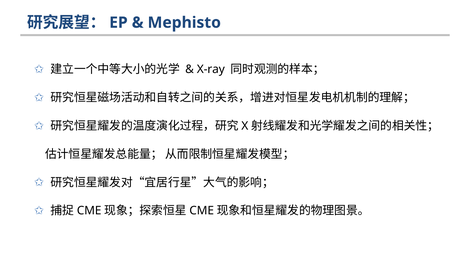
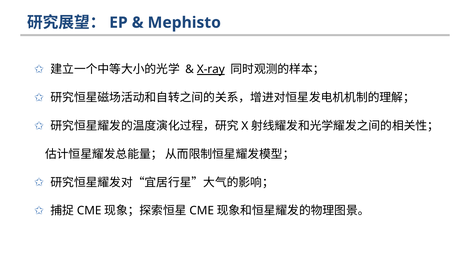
X-ray underline: none -> present
